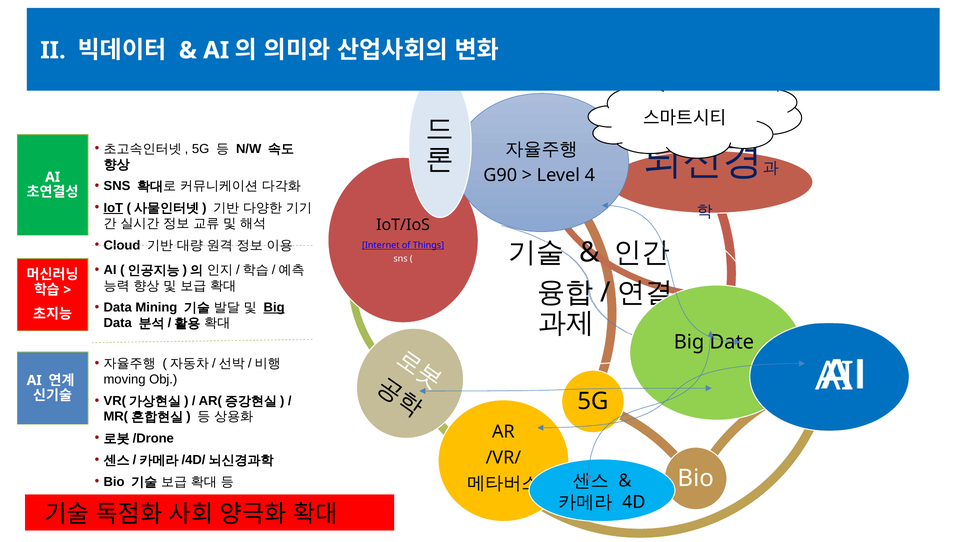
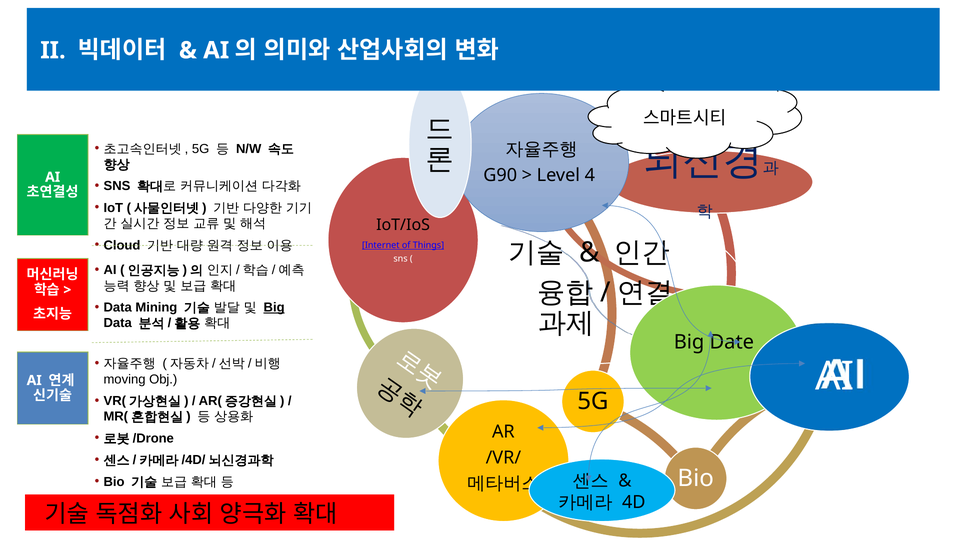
IoT underline: present -> none
